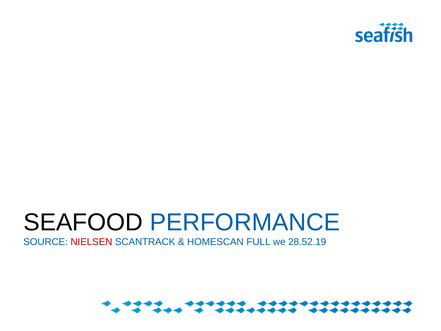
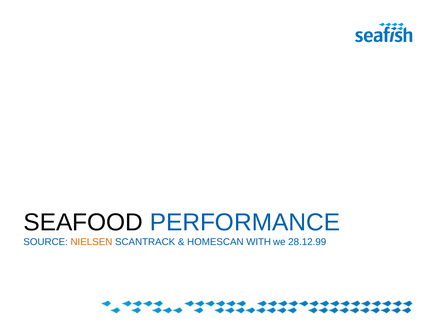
NIELSEN colour: red -> orange
FULL: FULL -> WITH
28.52.19: 28.52.19 -> 28.12.99
